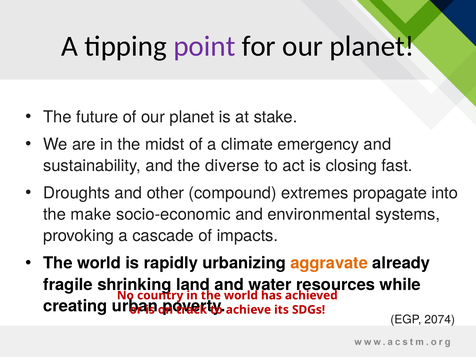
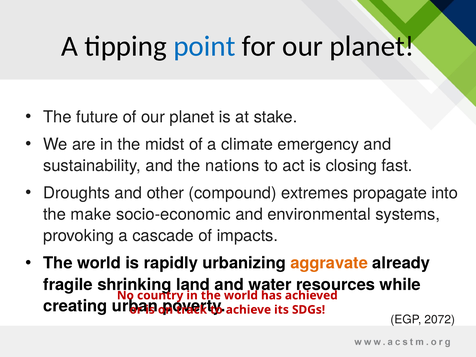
point colour: purple -> blue
diverse: diverse -> nations
2074: 2074 -> 2072
